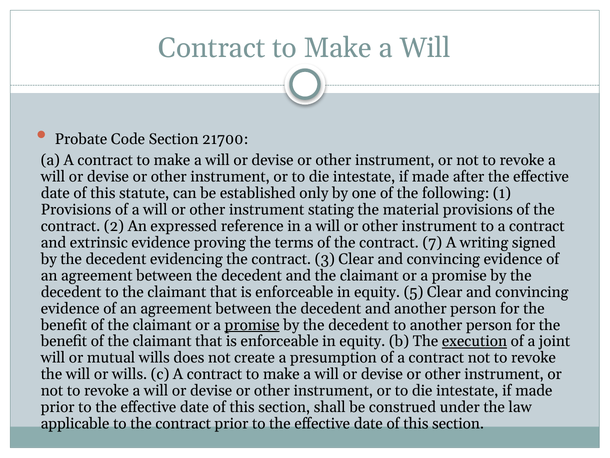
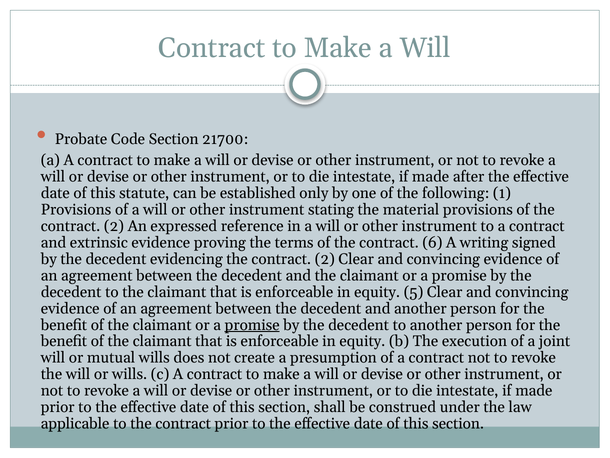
7: 7 -> 6
evidencing the contract 3: 3 -> 2
execution underline: present -> none
